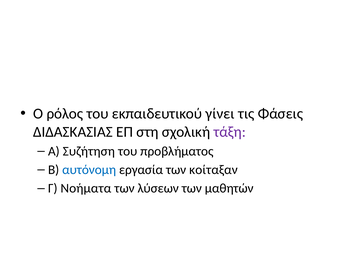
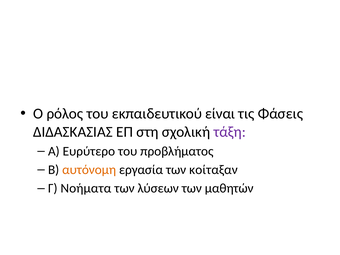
γίνει: γίνει -> είναι
Συζήτηση: Συζήτηση -> Ευρύτερο
αυτόνομη colour: blue -> orange
